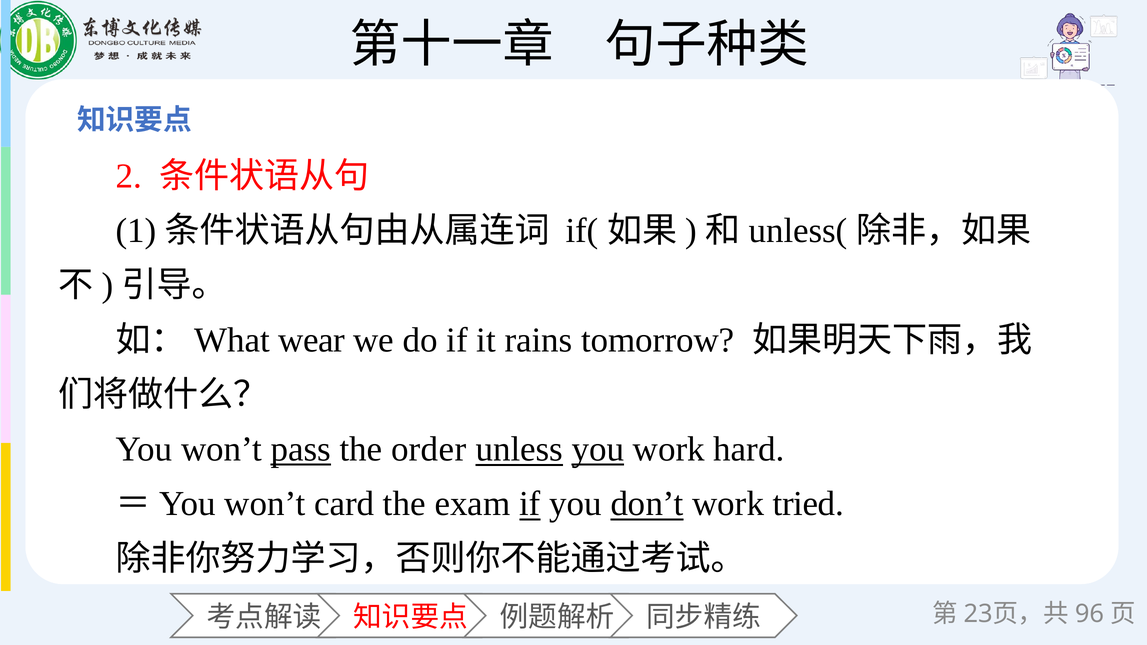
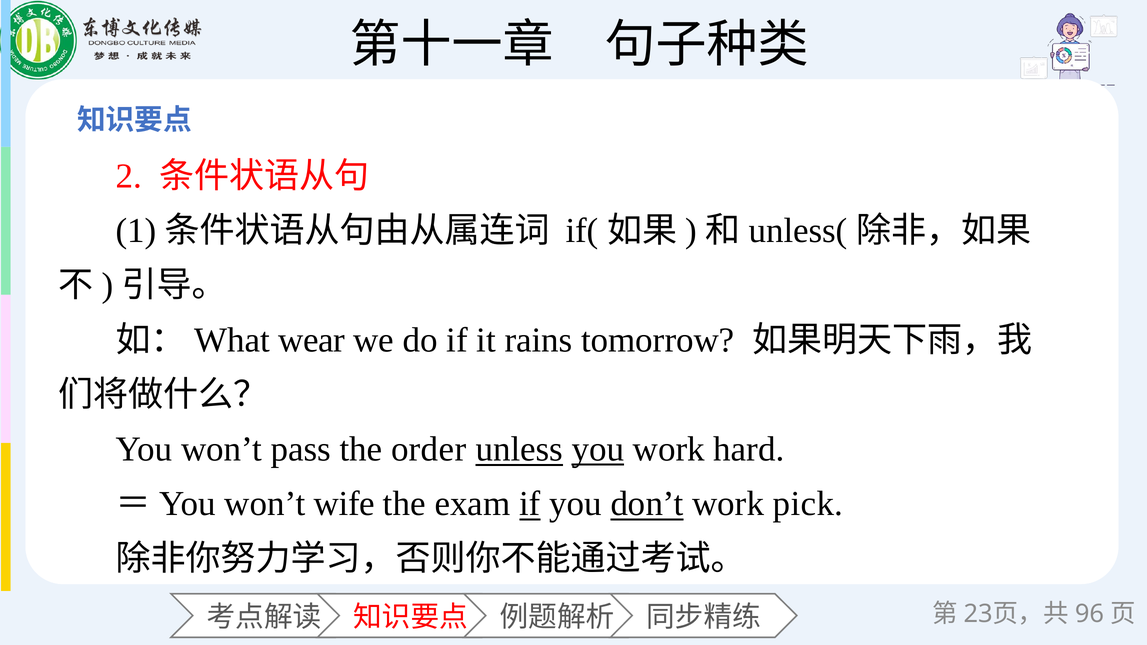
pass underline: present -> none
card: card -> wife
tried: tried -> pick
